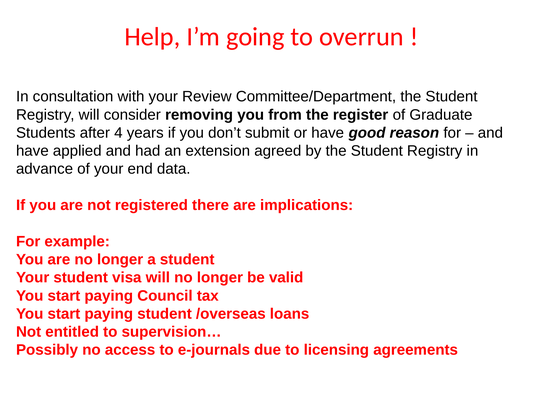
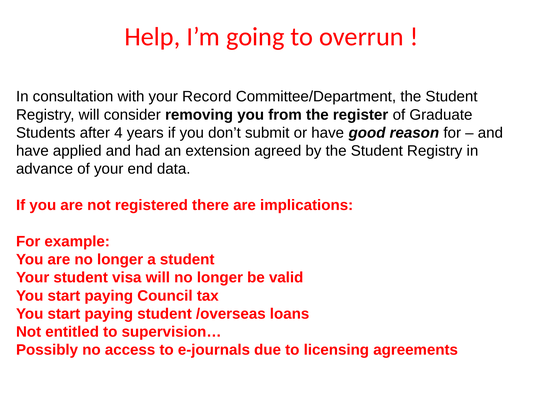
Review: Review -> Record
